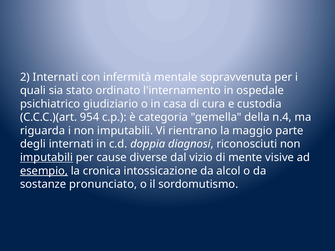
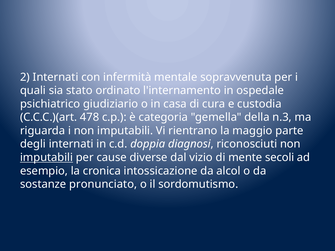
954: 954 -> 478
n.4: n.4 -> n.3
visive: visive -> secoli
esempio underline: present -> none
